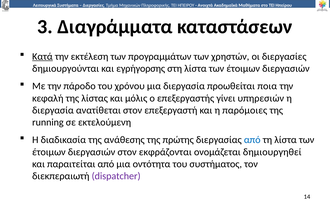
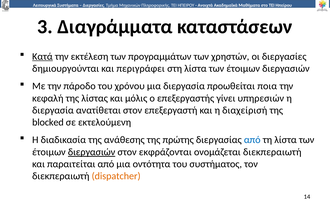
εγρήγορσης: εγρήγορσης -> περιγράφει
παρόμοιες: παρόμοιες -> διαχείρισή
running: running -> blocked
διεργασιών at (92, 152) underline: none -> present
ονομάζεται δημιουργηθεί: δημιουργηθεί -> διεκπεραιωτή
dispatcher colour: purple -> orange
